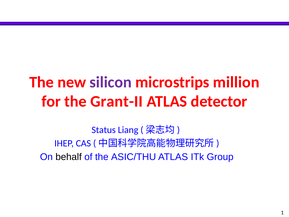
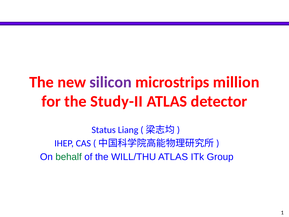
Grant-II: Grant-II -> Study-II
behalf colour: black -> green
ASIC/THU: ASIC/THU -> WILL/THU
